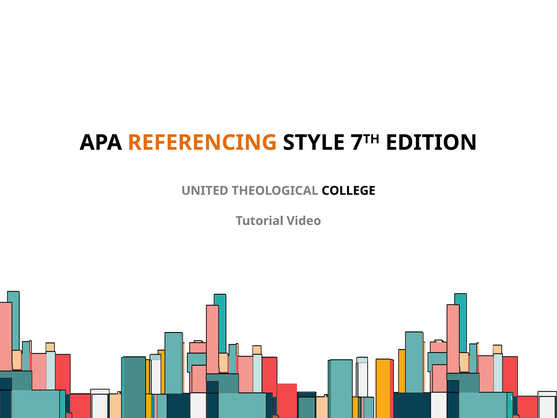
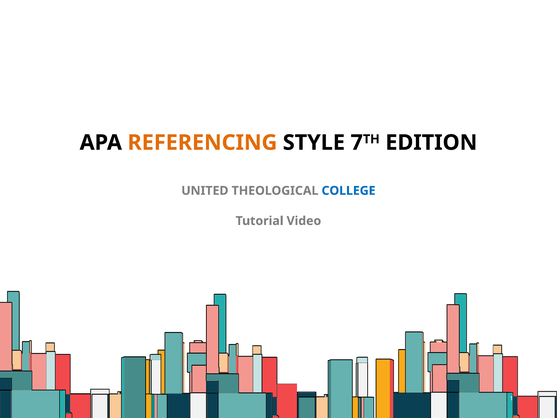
COLLEGE colour: black -> blue
